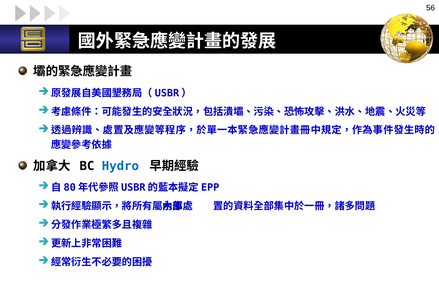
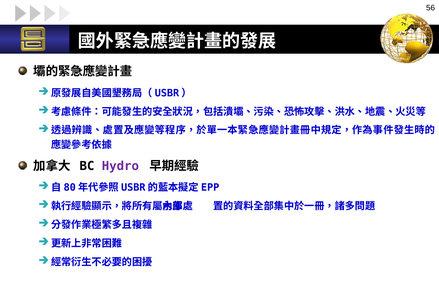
Hydro colour: blue -> purple
